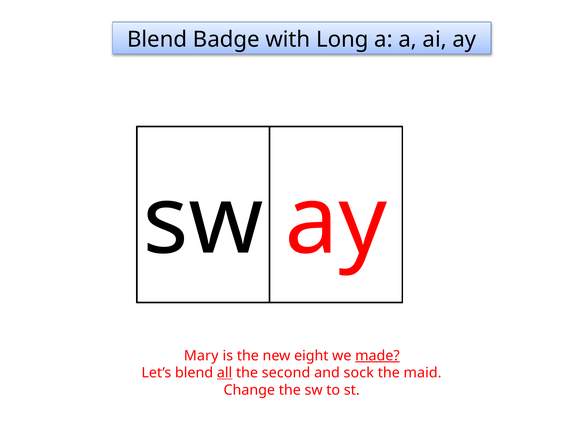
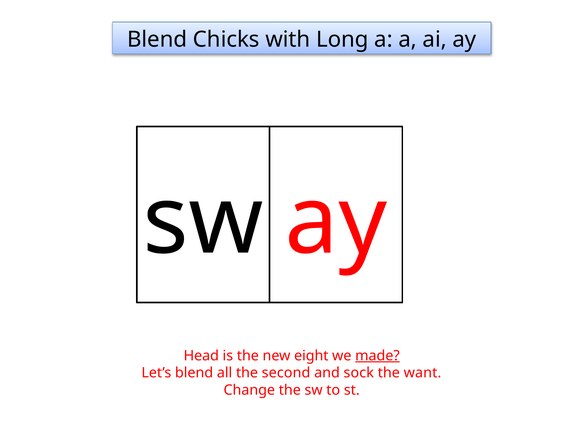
Badge: Badge -> Chicks
Mary: Mary -> Head
all underline: present -> none
maid: maid -> want
